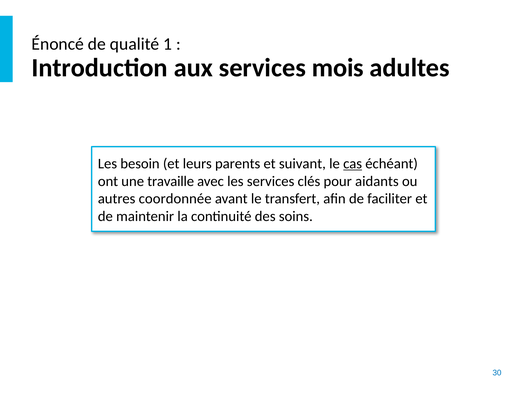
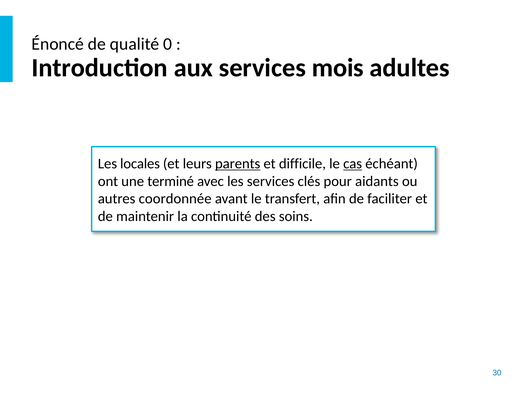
1: 1 -> 0
besoin: besoin -> locales
parents underline: none -> present
suivant: suivant -> difficile
travaille: travaille -> terminé
